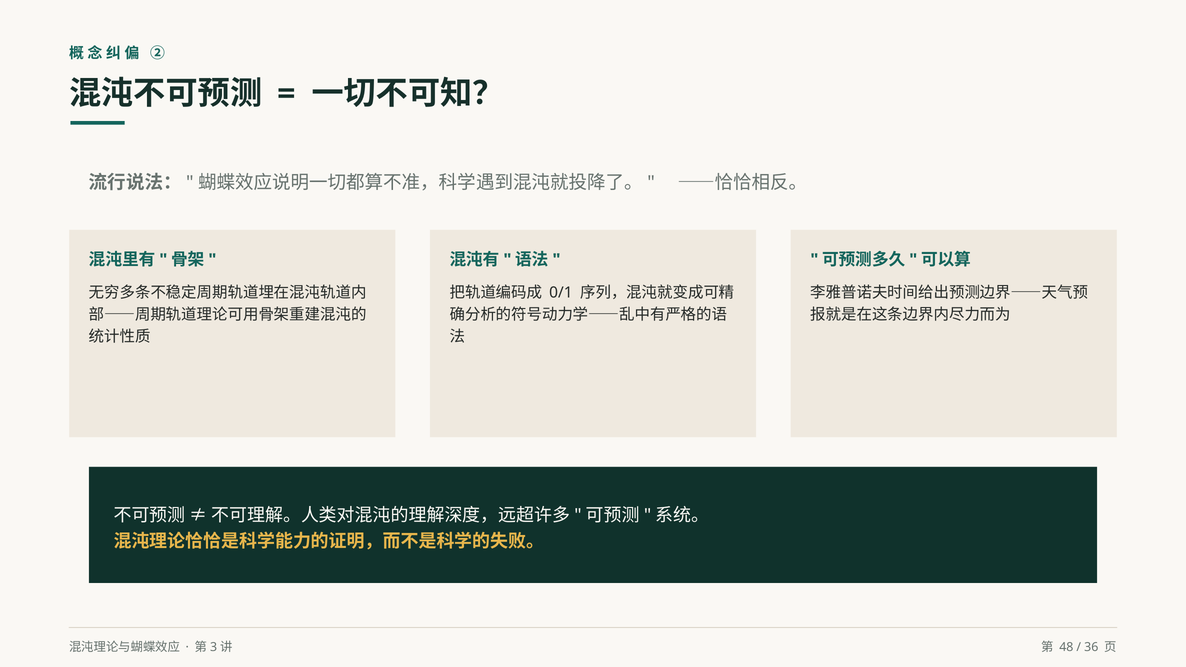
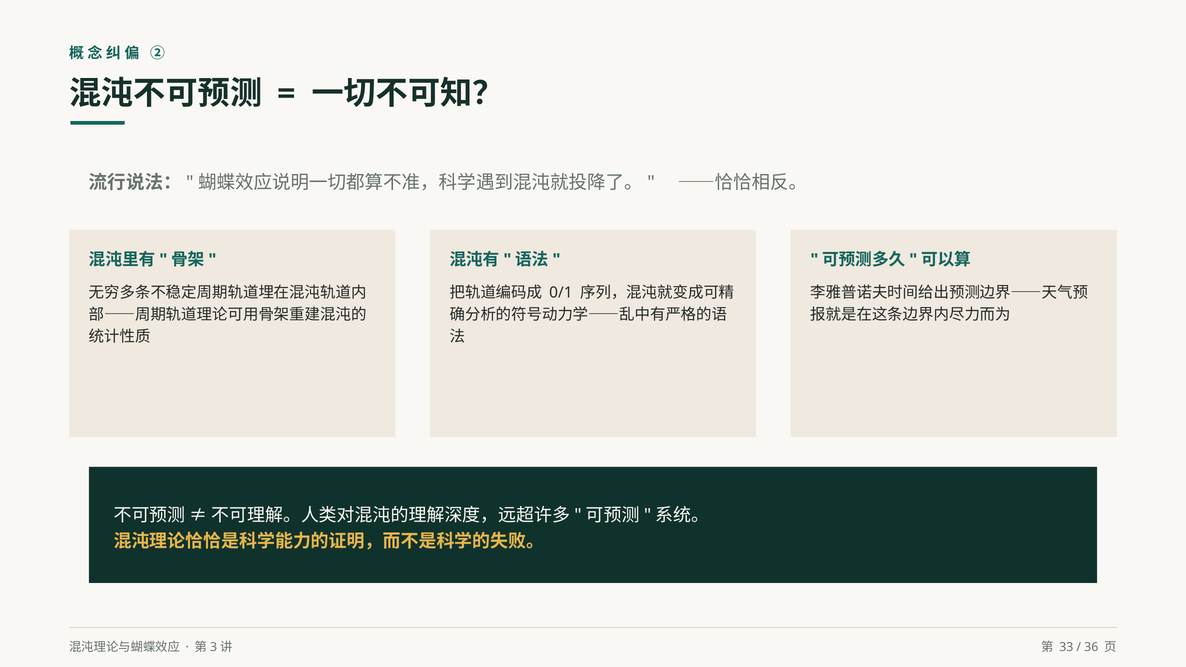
48: 48 -> 33
